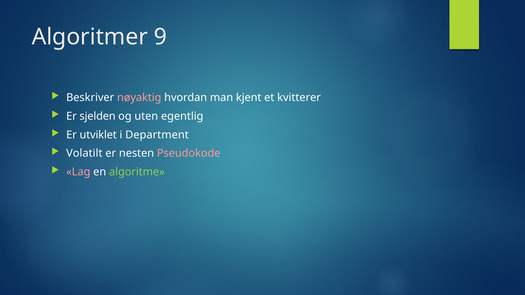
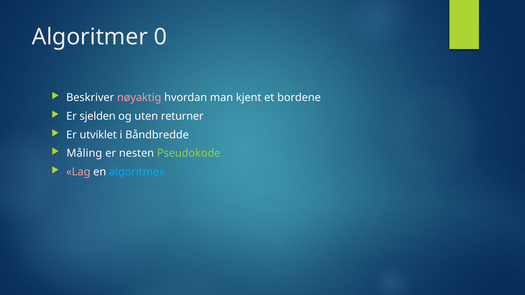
9: 9 -> 0
kvitterer: kvitterer -> bordene
egentlig: egentlig -> returner
Department: Department -> Båndbredde
Volatilt: Volatilt -> Måling
Pseudokode colour: pink -> light green
algoritme colour: light green -> light blue
